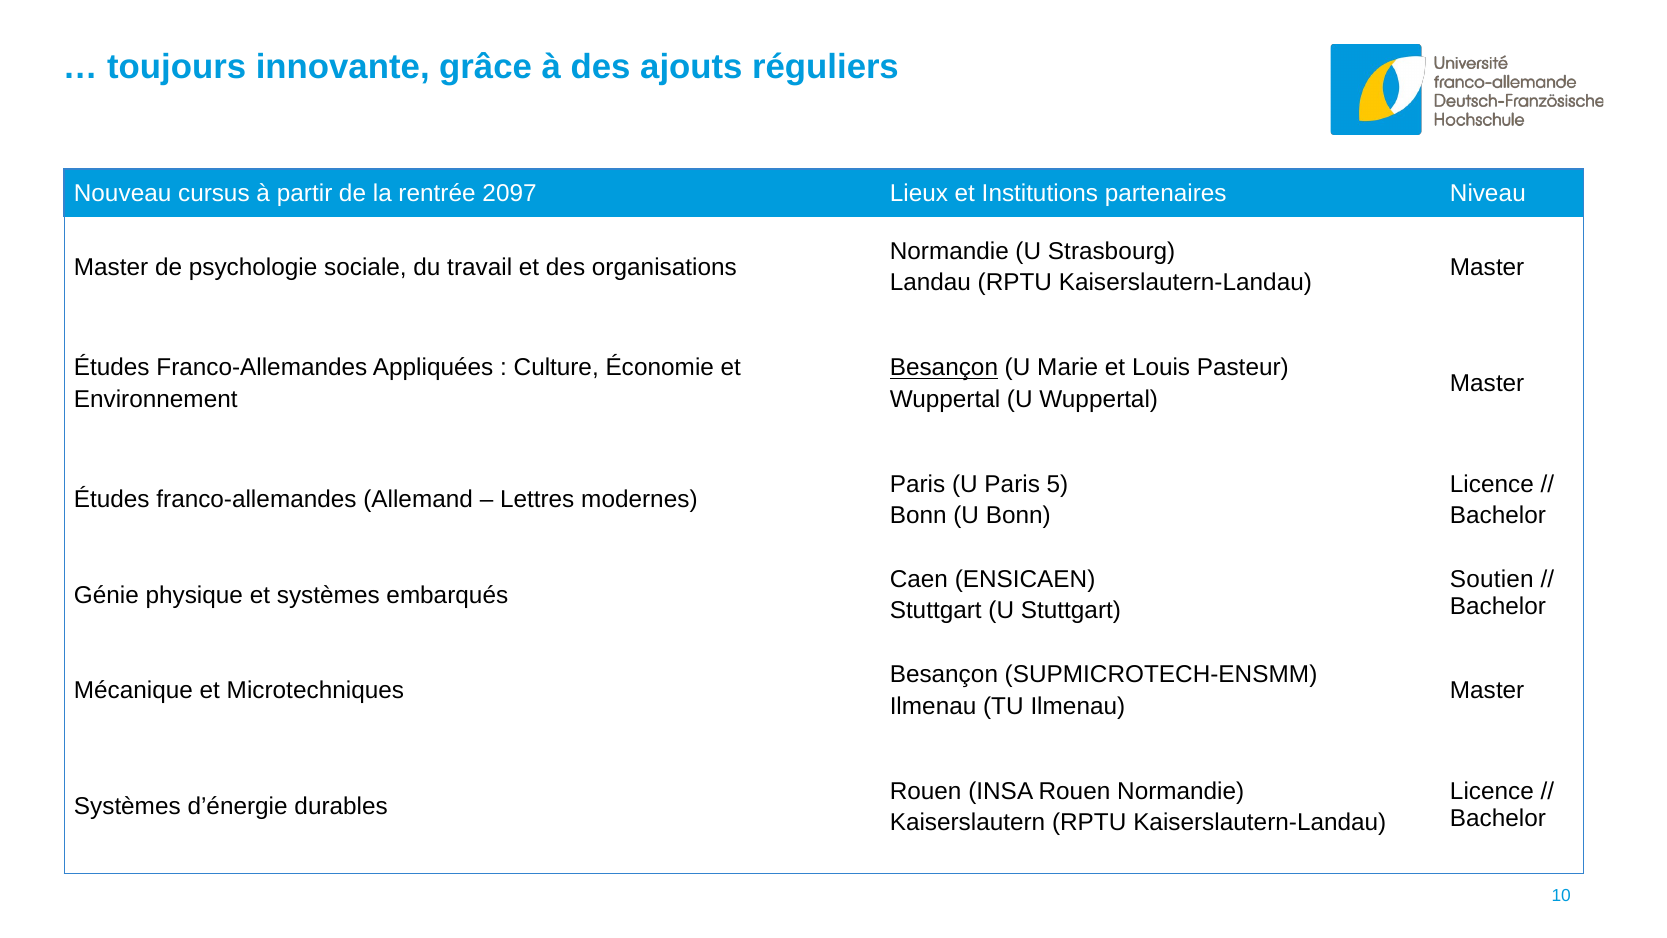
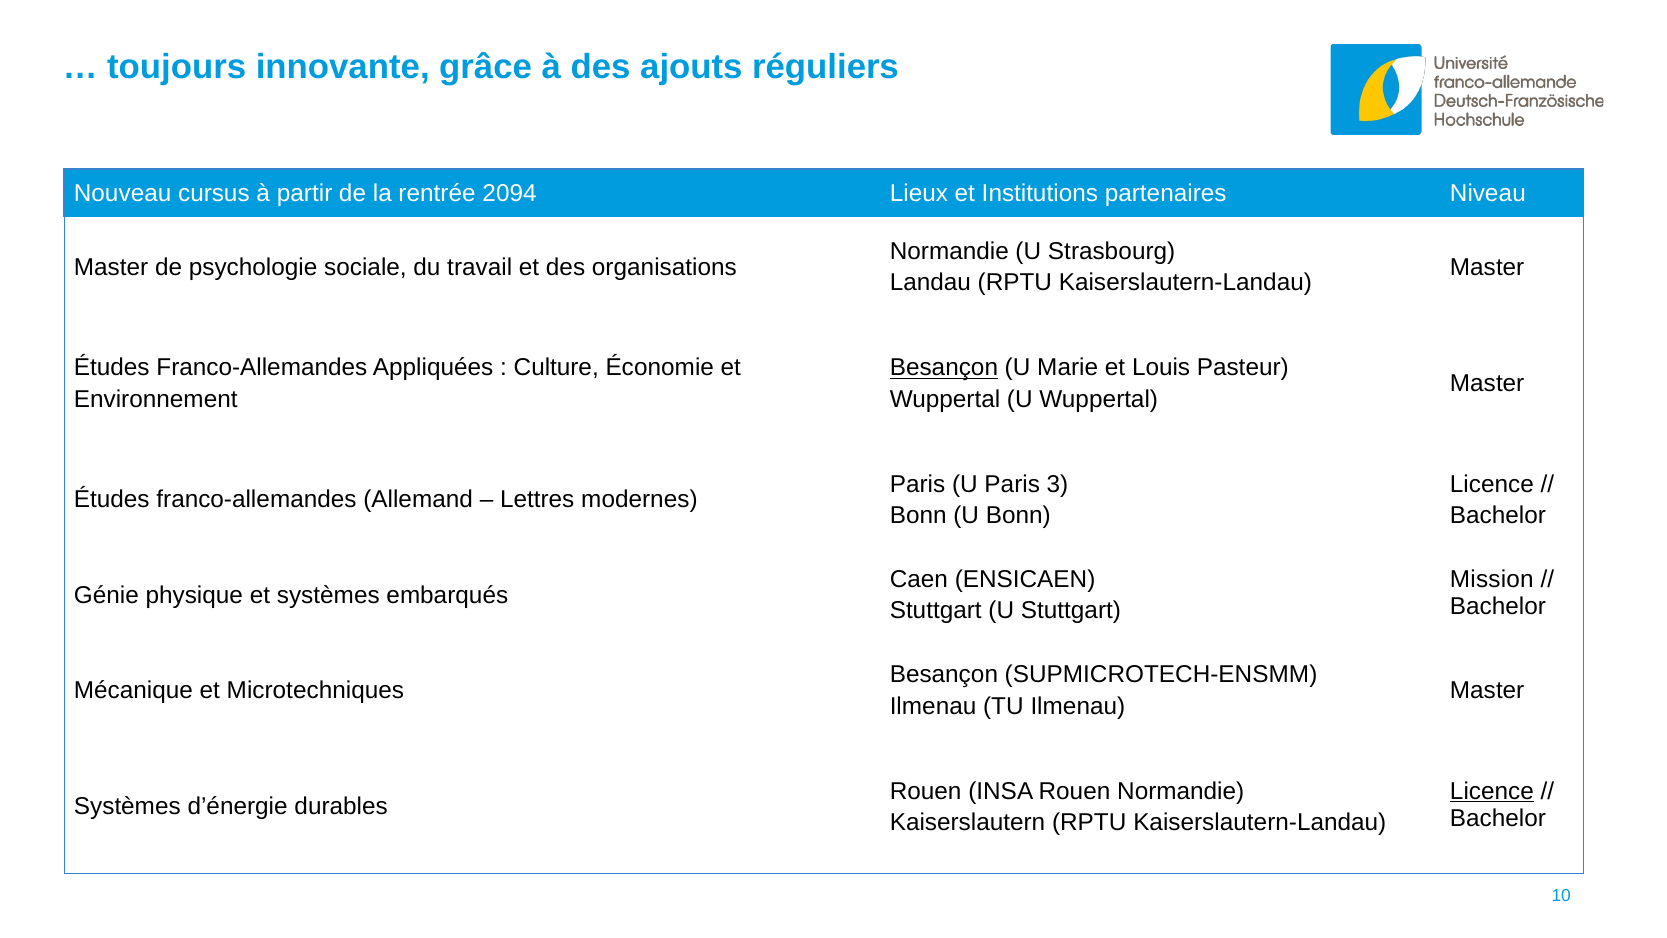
2097: 2097 -> 2094
5: 5 -> 3
Soutien: Soutien -> Mission
Licence at (1492, 791) underline: none -> present
